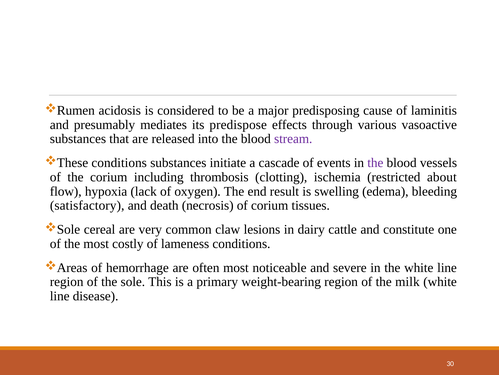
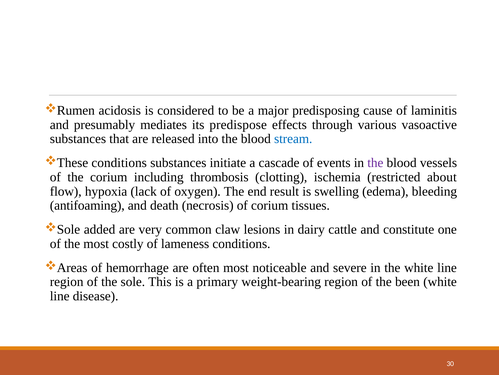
stream colour: purple -> blue
satisfactory: satisfactory -> antifoaming
cereal: cereal -> added
milk: milk -> been
